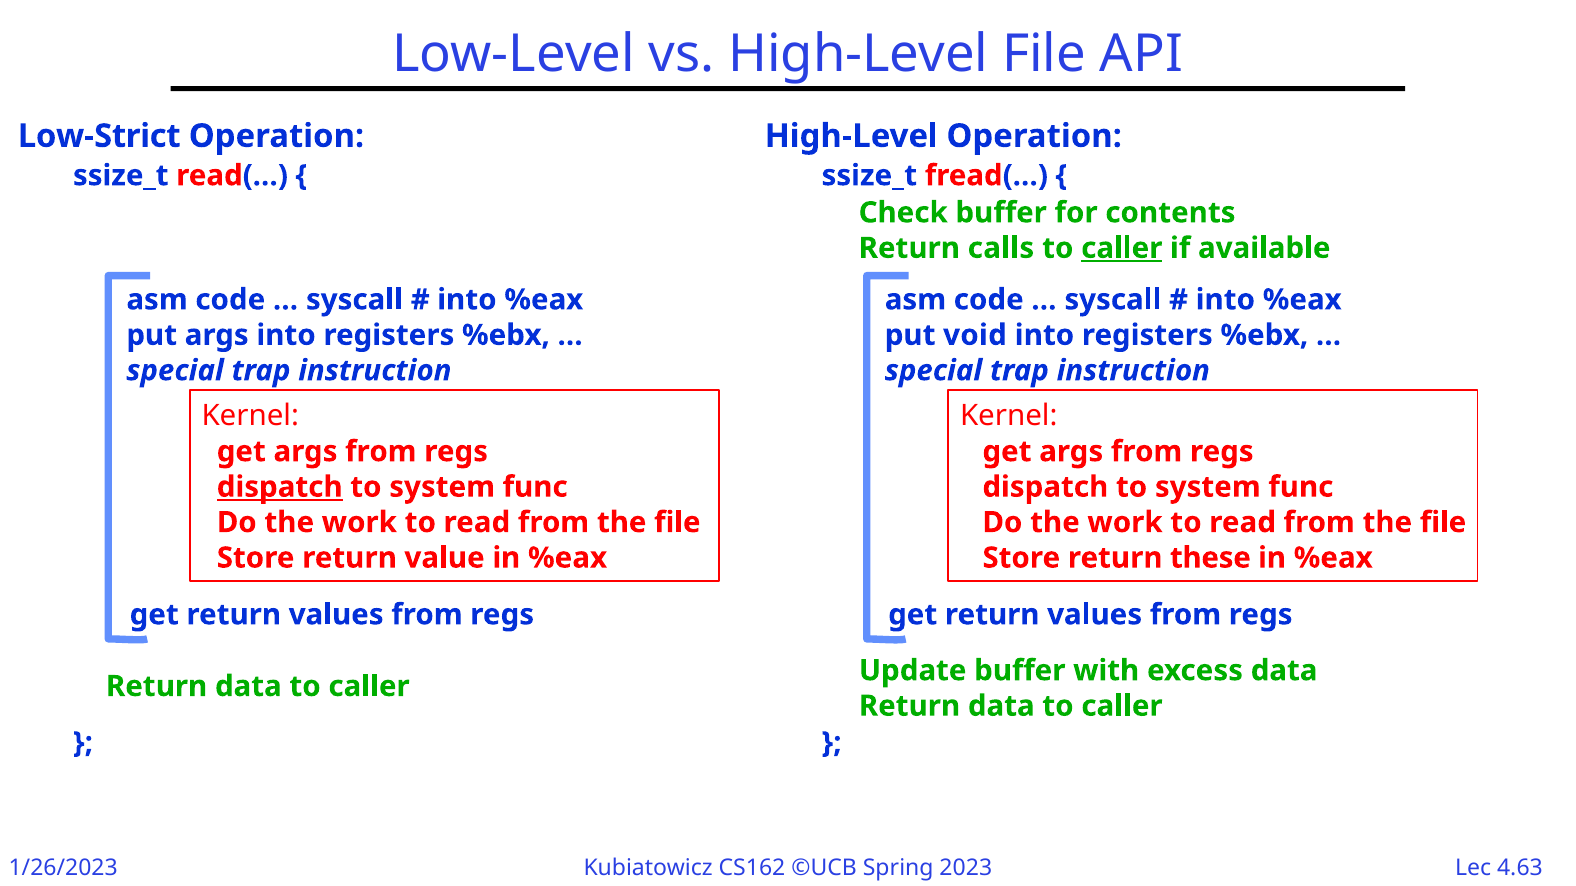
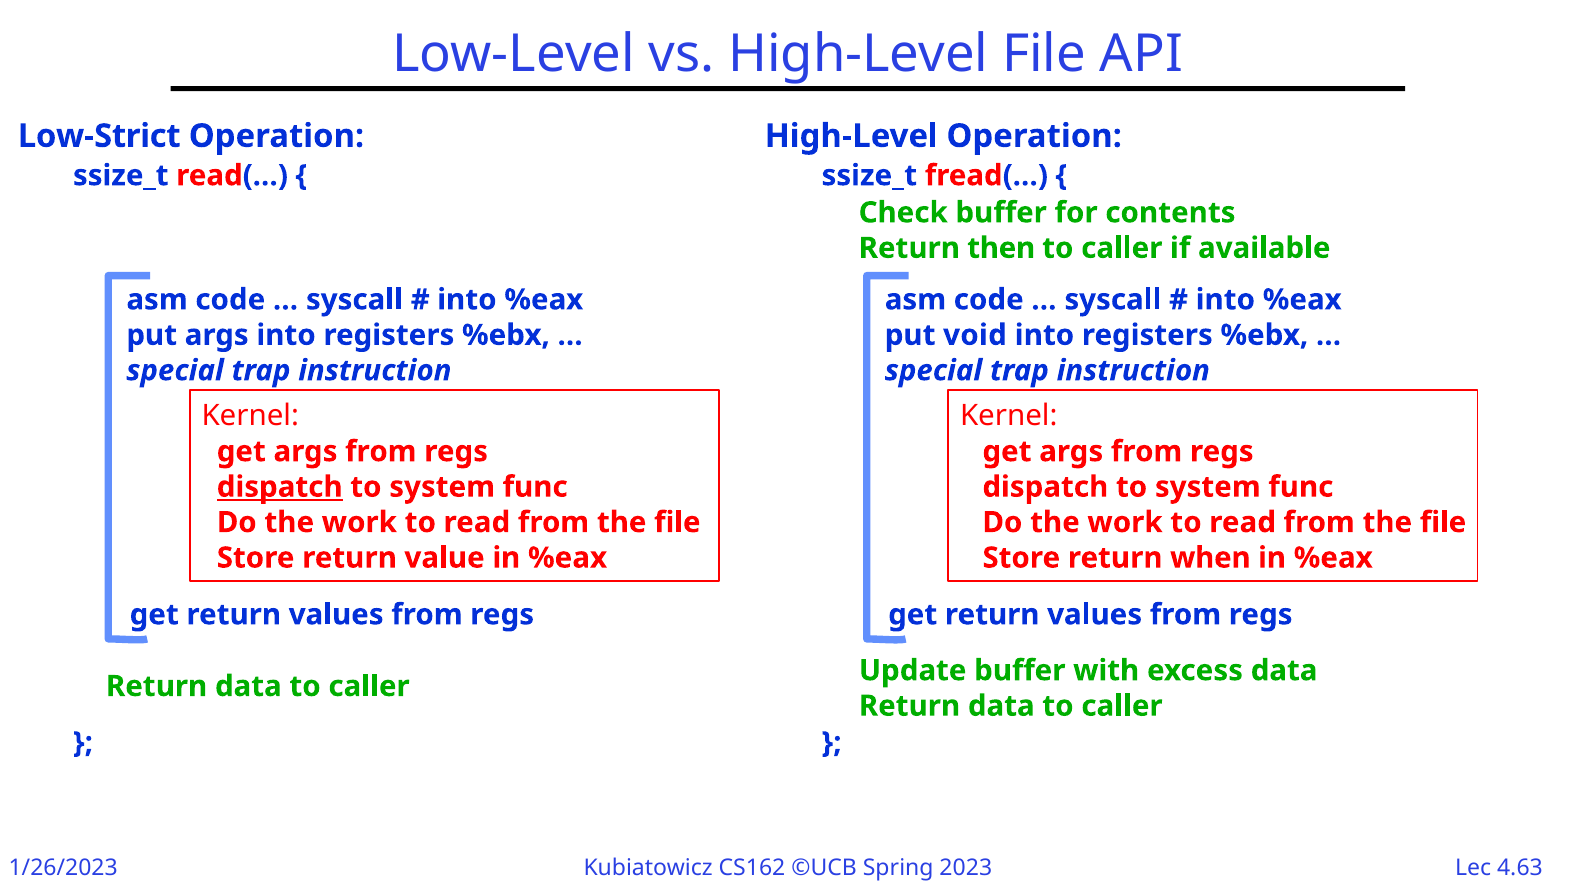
calls: calls -> then
caller at (1122, 248) underline: present -> none
these: these -> when
